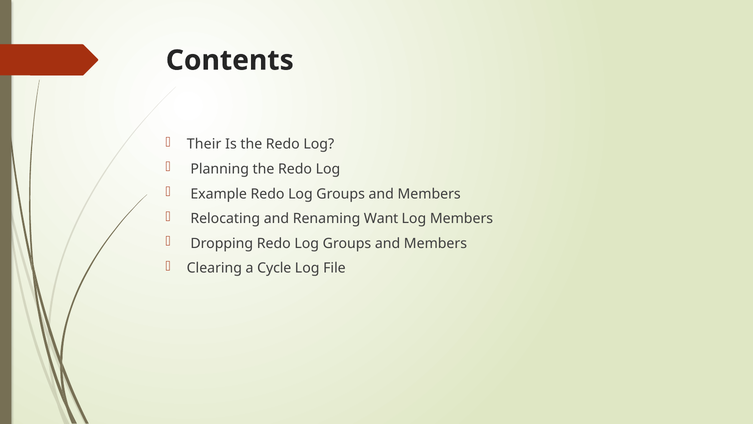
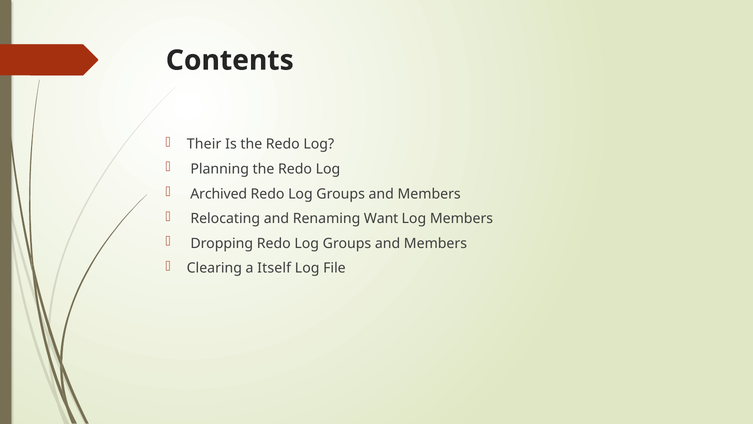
Example: Example -> Archived
Cycle: Cycle -> Itself
